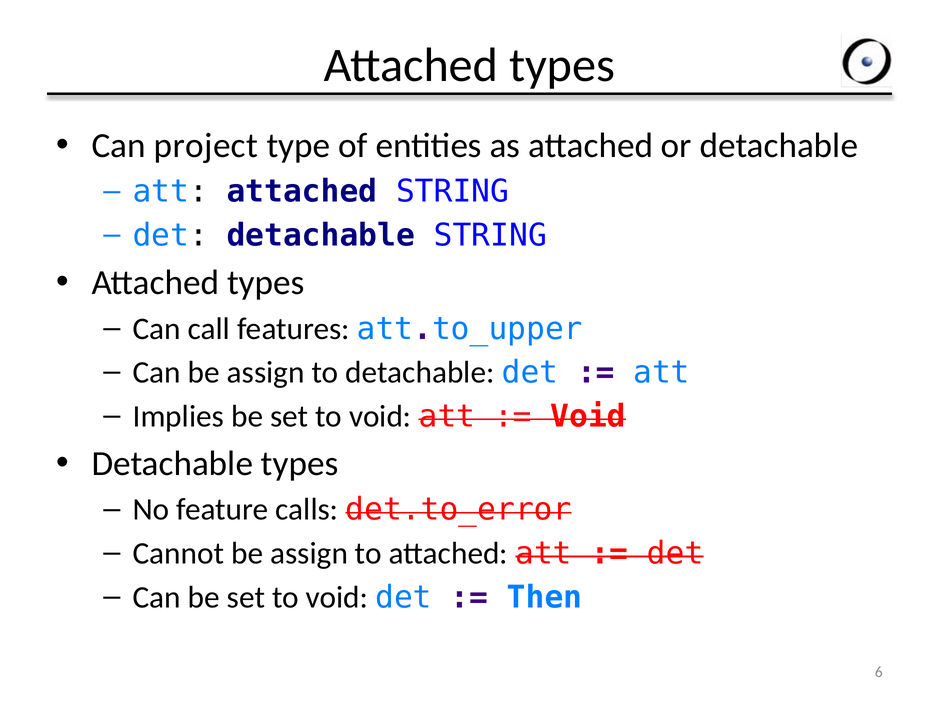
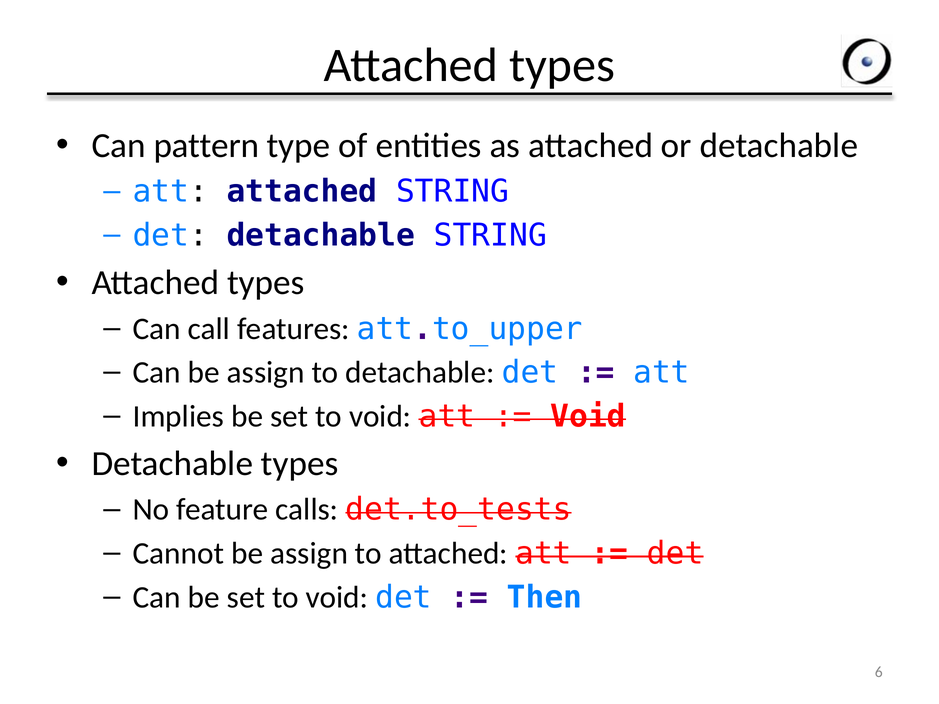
project: project -> pattern
det.to_error: det.to_error -> det.to_tests
